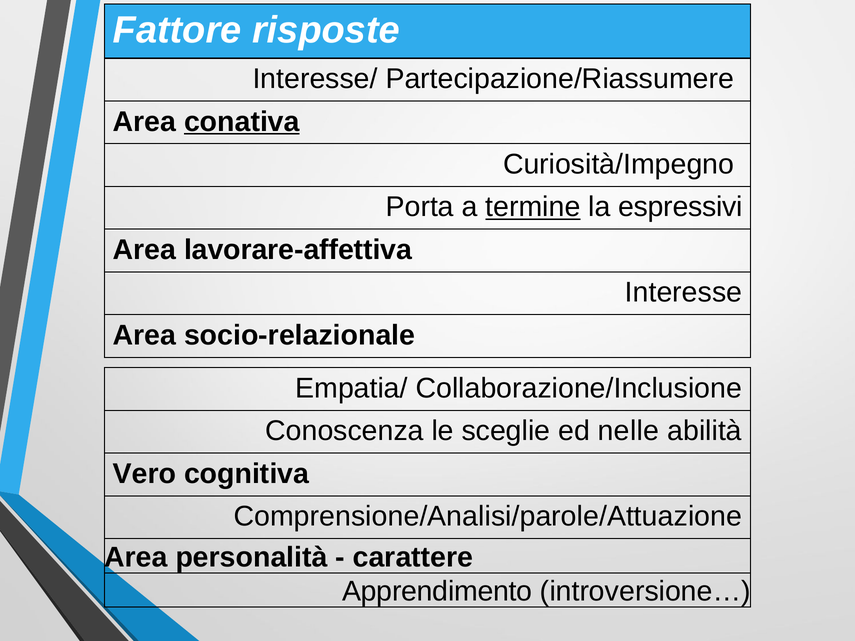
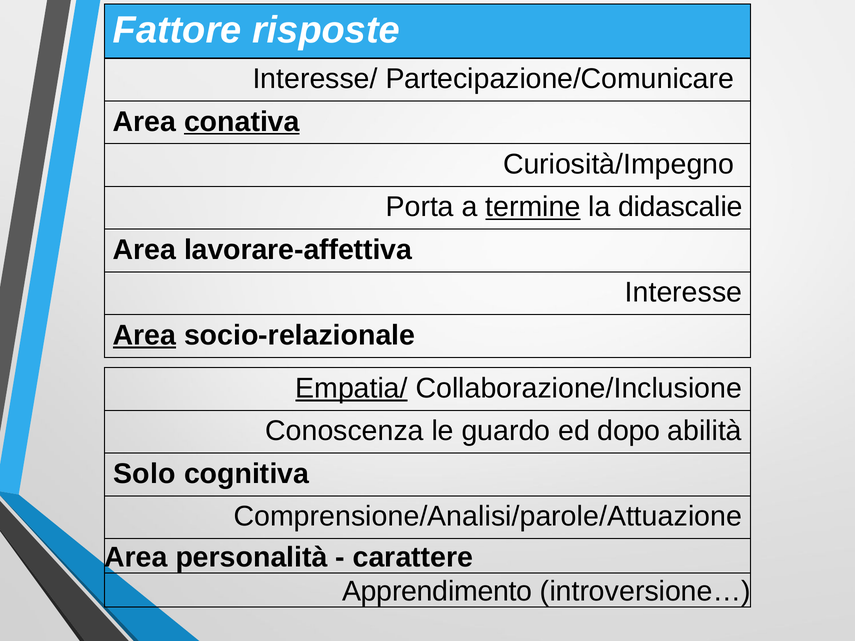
Partecipazione/Riassumere: Partecipazione/Riassumere -> Partecipazione/Comunicare
espressivi: espressivi -> didascalie
Area at (145, 335) underline: none -> present
Empatia/ underline: none -> present
sceglie: sceglie -> guardo
nelle: nelle -> dopo
Vero: Vero -> Solo
